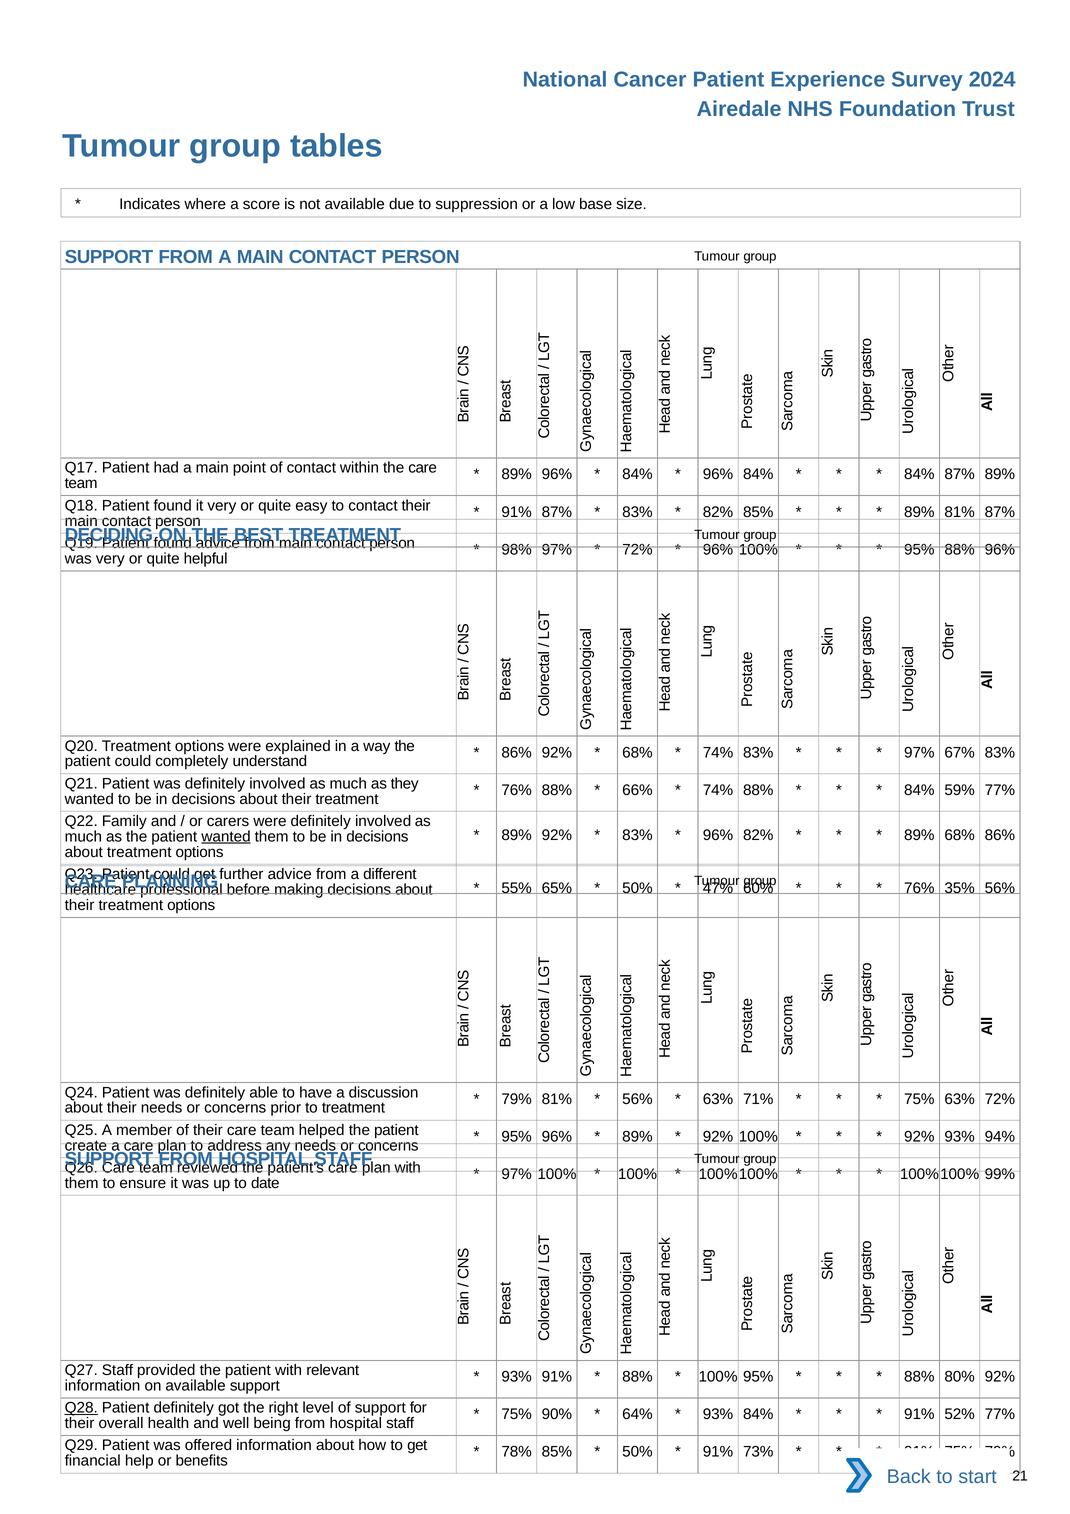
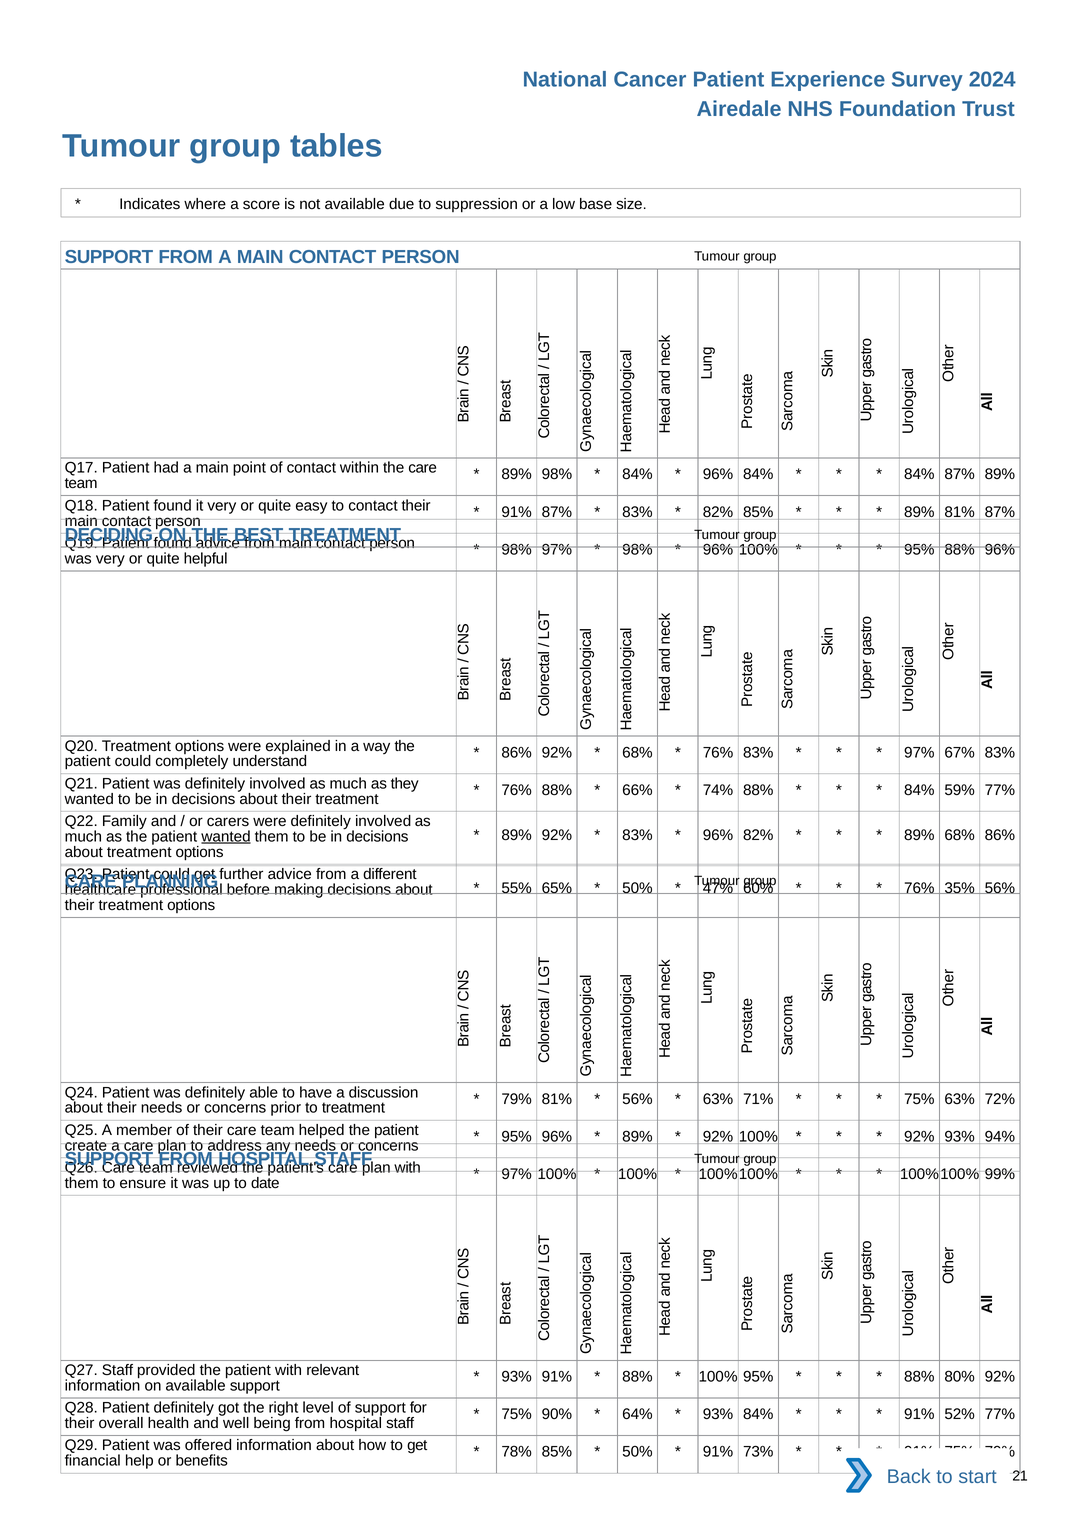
89% 96%: 96% -> 98%
72% at (637, 550): 72% -> 98%
74% at (718, 753): 74% -> 76%
Q28 underline: present -> none
